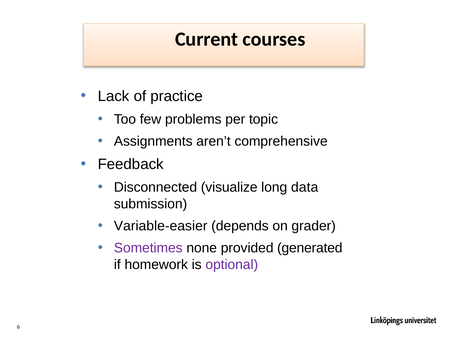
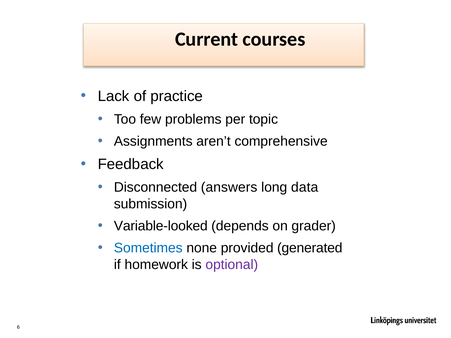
visualize: visualize -> answers
Variable-easier: Variable-easier -> Variable-looked
Sometimes colour: purple -> blue
